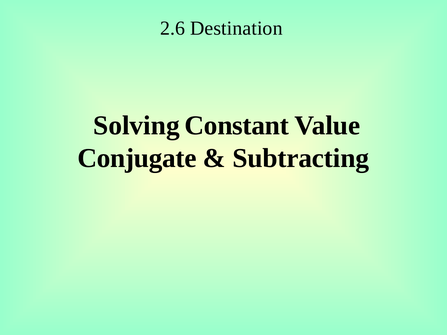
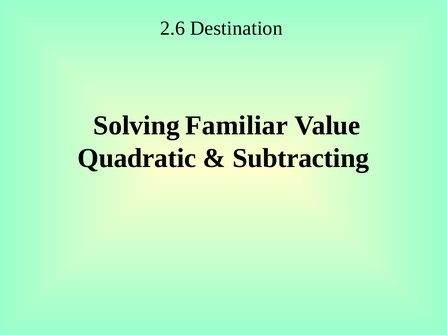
Constant: Constant -> Familiar
Conjugate: Conjugate -> Quadratic
